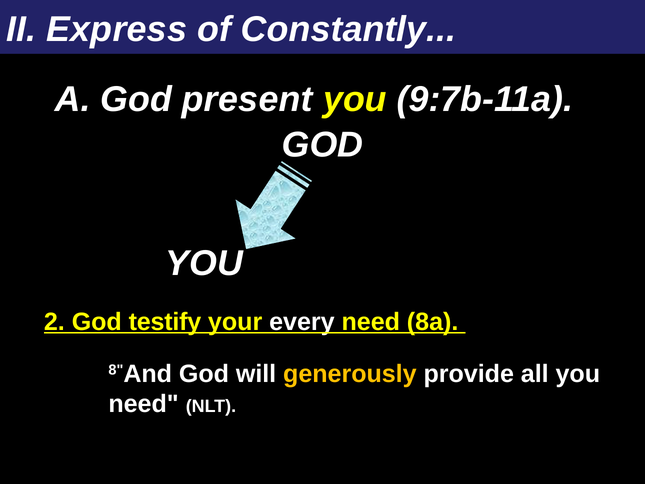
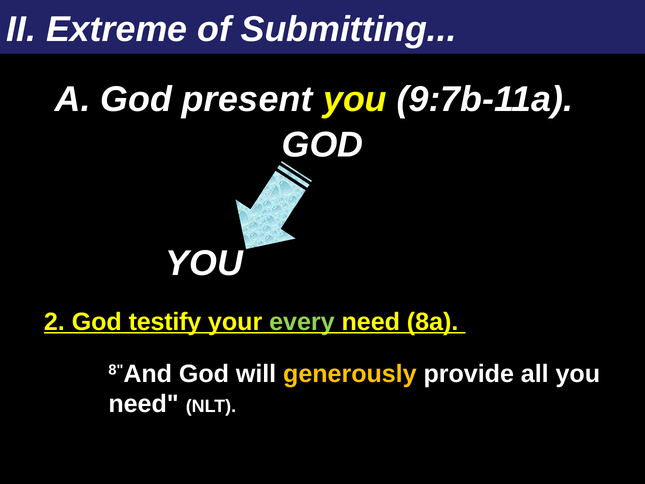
Express: Express -> Extreme
Constantly: Constantly -> Submitting
every colour: white -> light green
